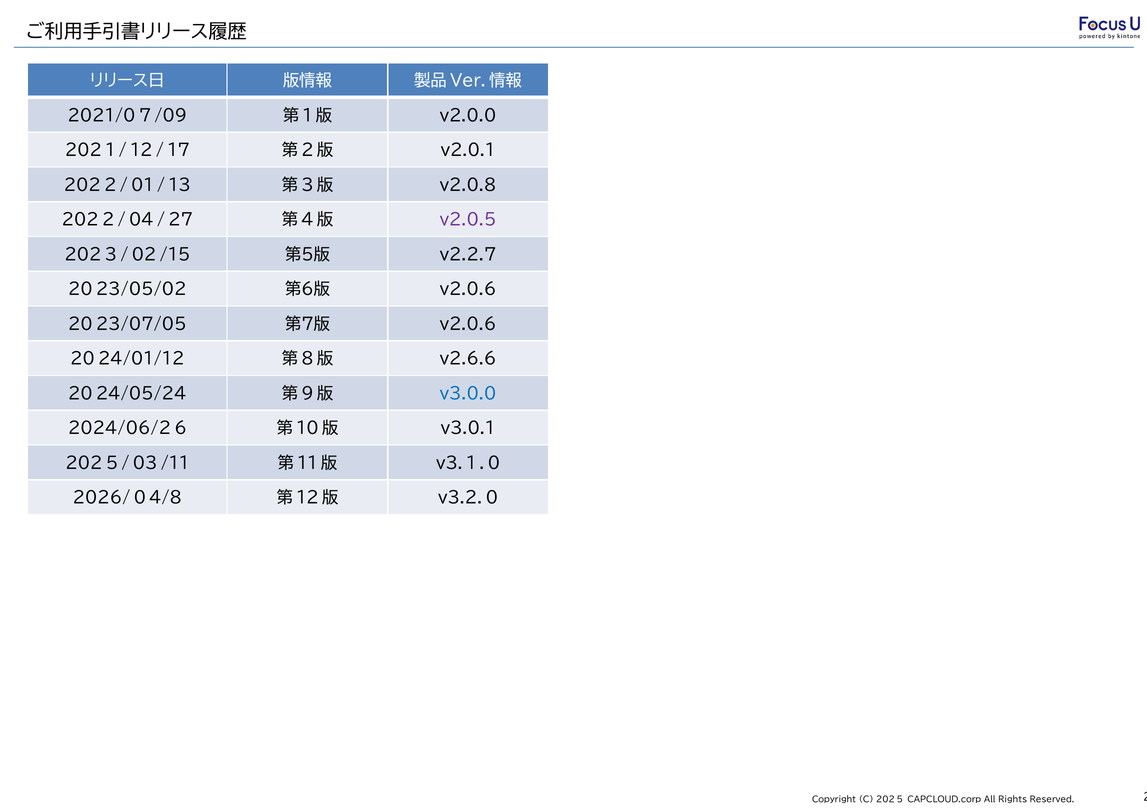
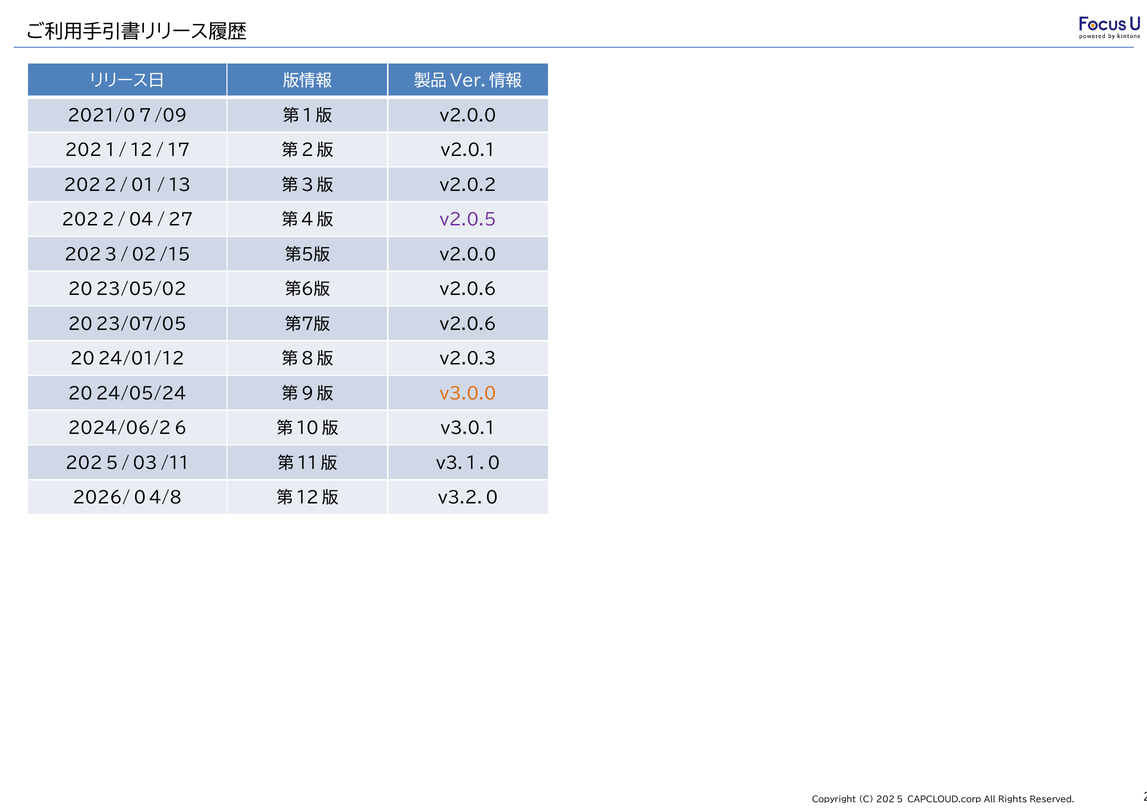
v2.0.8: v2.0.8 -> v2.0.2
v2.2.7 at (468, 255): v2.2.7 -> v2.0.0
v2.6.6: v2.6.6 -> v2.0.3
v3.0.0 colour: blue -> orange
